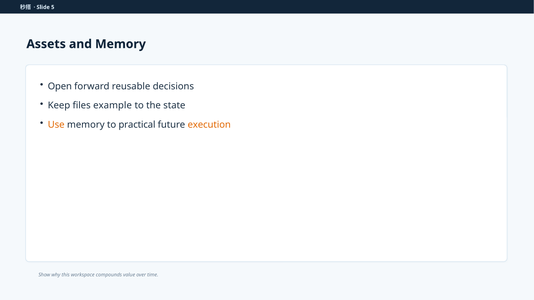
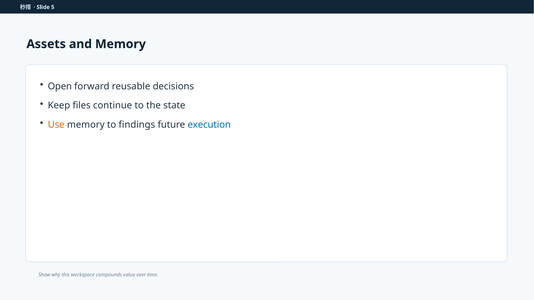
example: example -> continue
practical: practical -> findings
execution colour: orange -> blue
